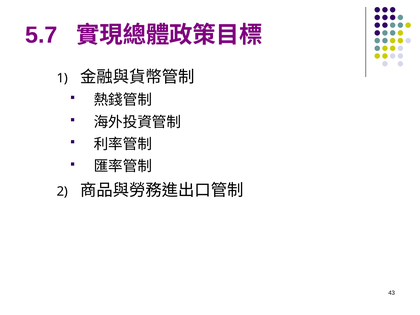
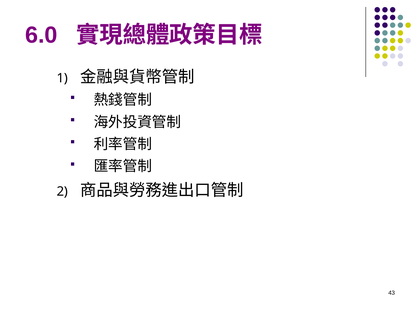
5.7: 5.7 -> 6.0
